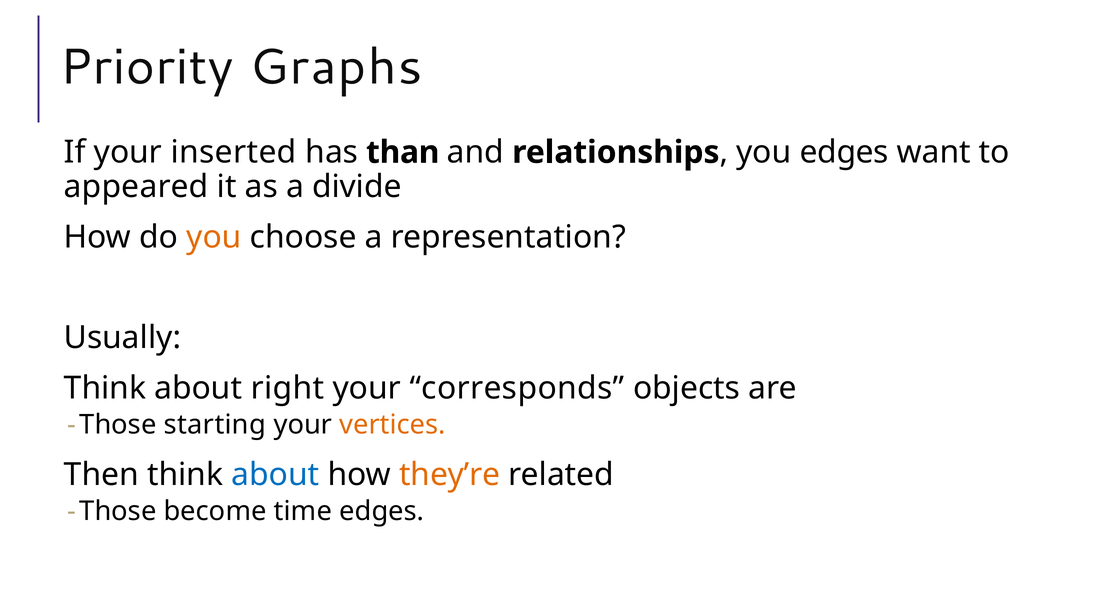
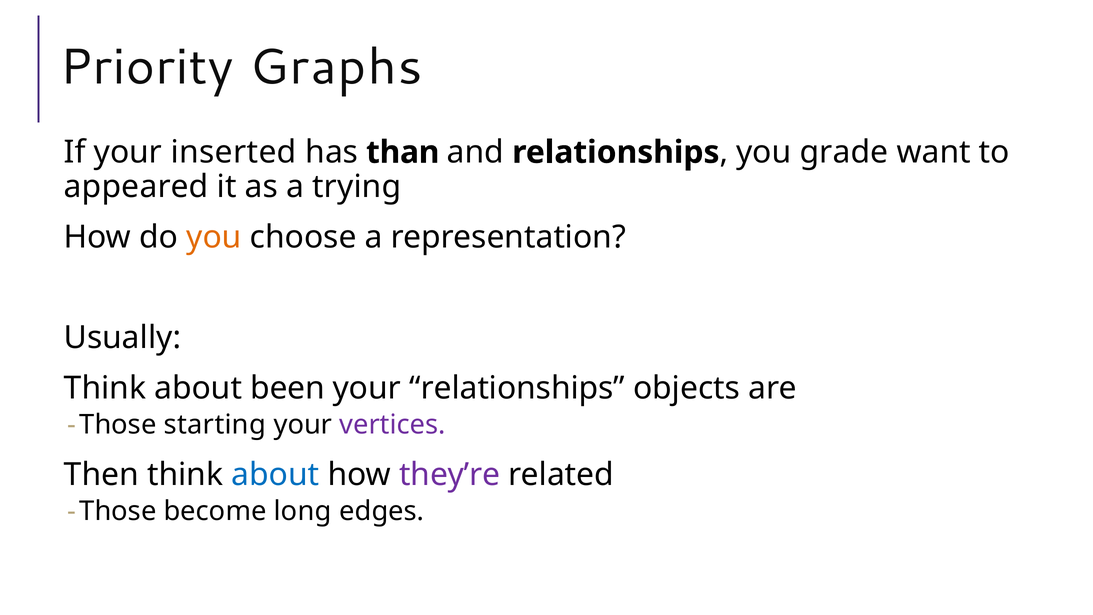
you edges: edges -> grade
divide: divide -> trying
right: right -> been
your corresponds: corresponds -> relationships
vertices colour: orange -> purple
they’re colour: orange -> purple
time: time -> long
